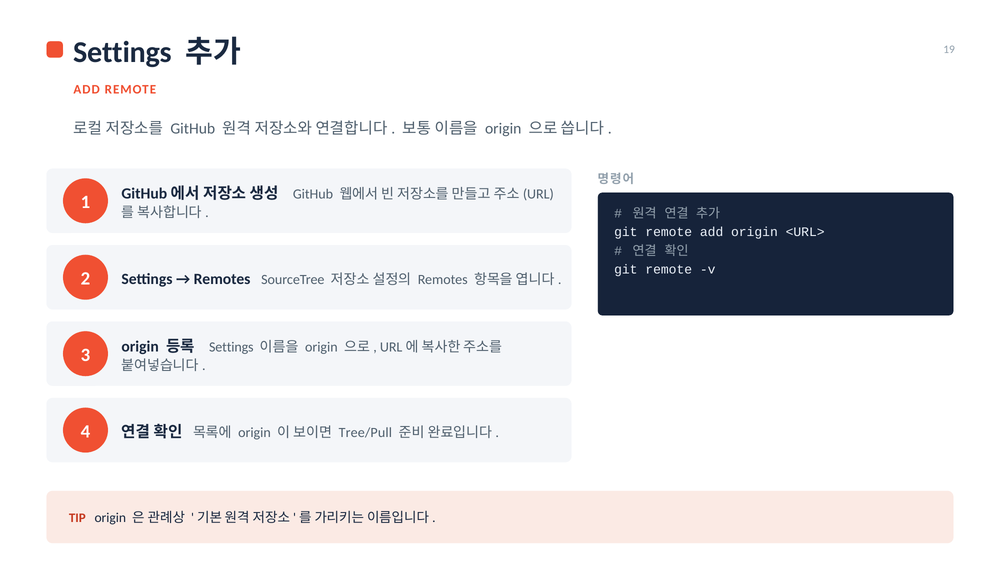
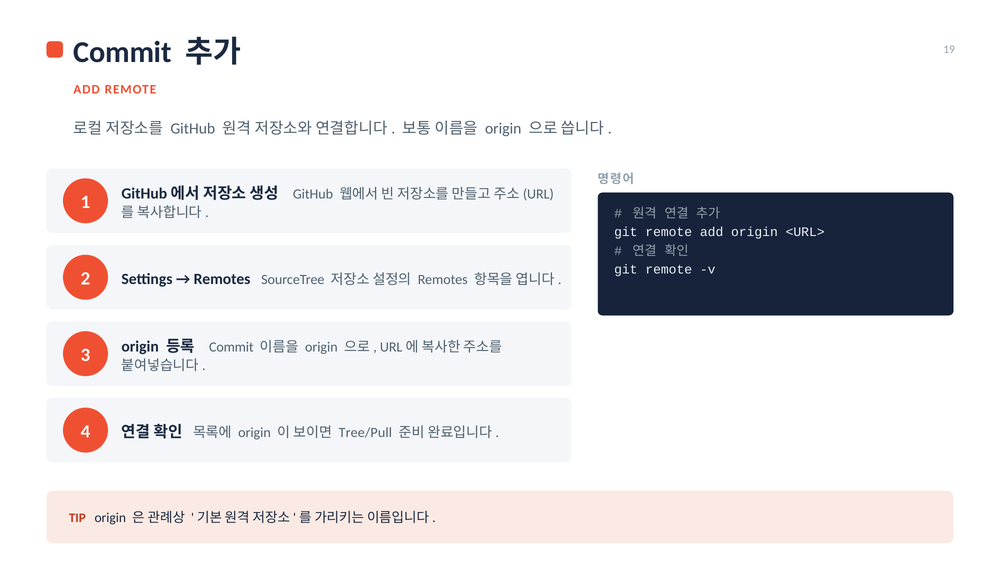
Settings at (123, 52): Settings -> Commit
Settings at (231, 347): Settings -> Commit
